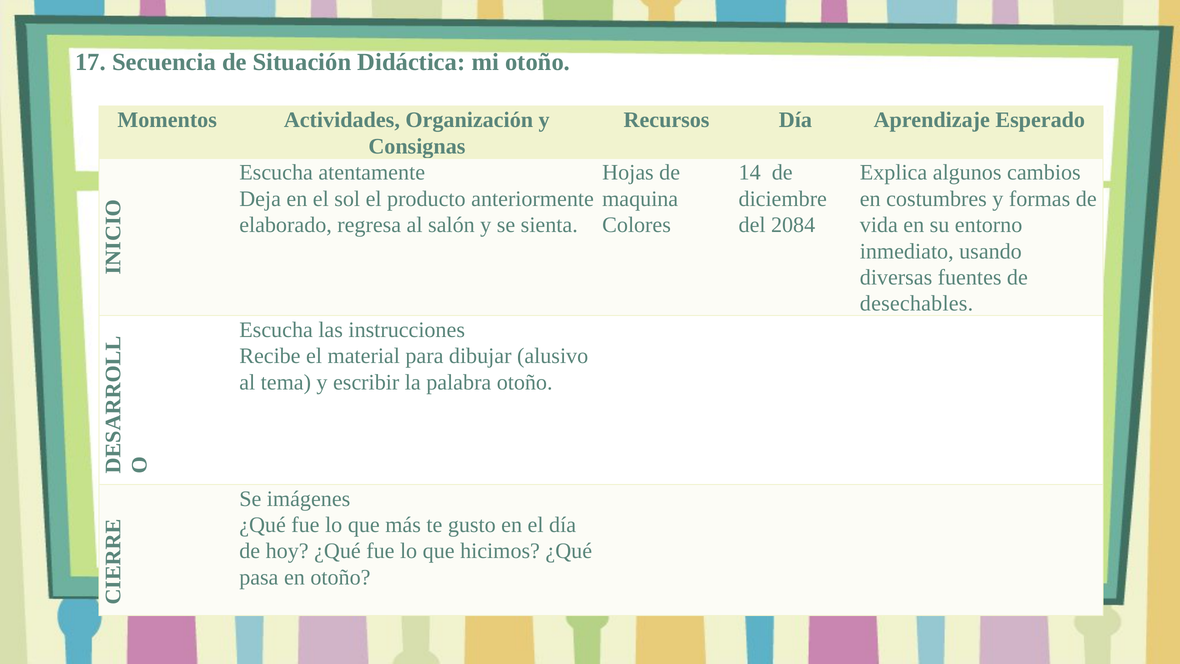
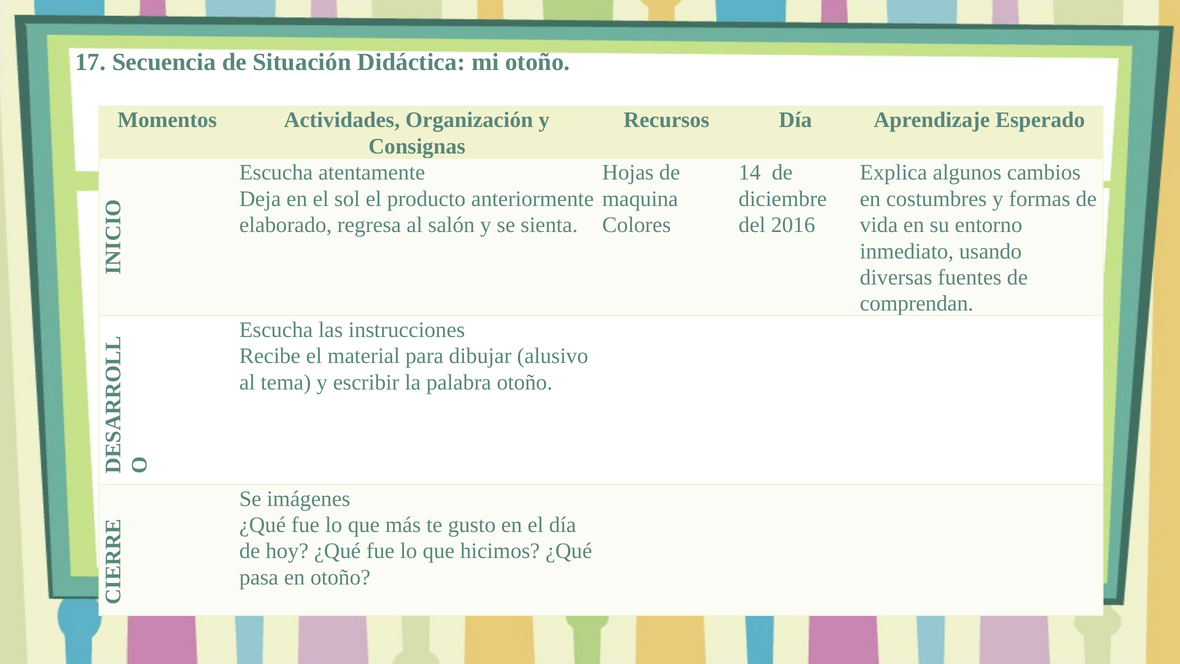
2084: 2084 -> 2016
desechables: desechables -> comprendan
